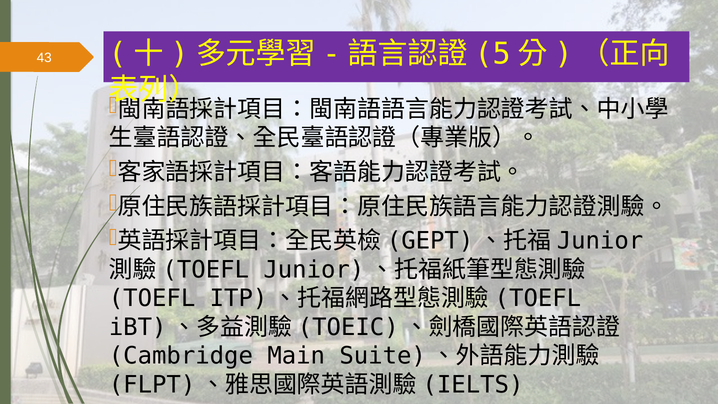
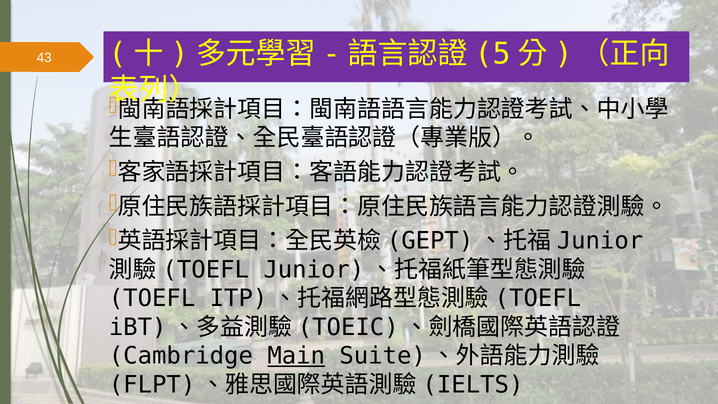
Main underline: none -> present
